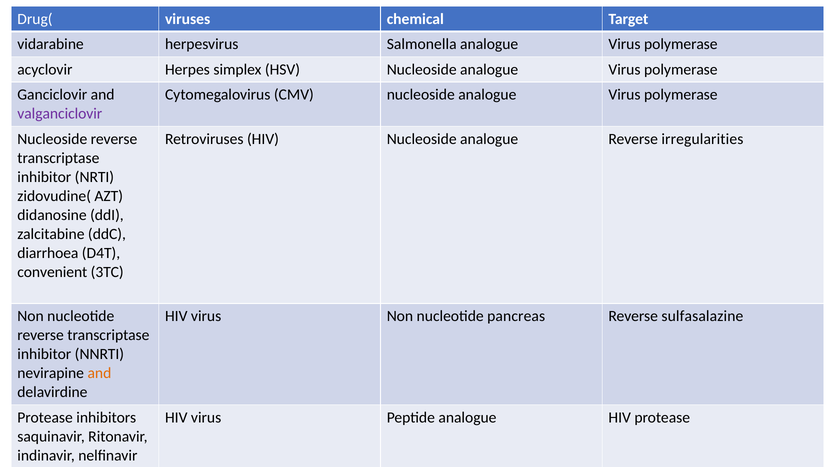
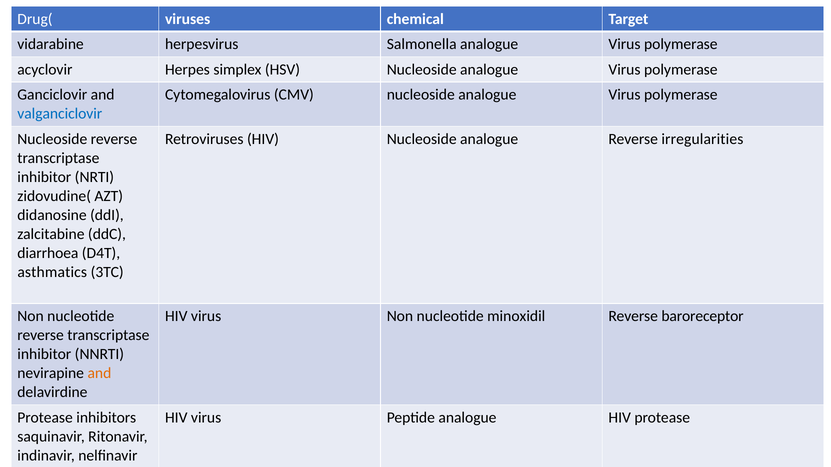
valganciclovir colour: purple -> blue
convenient: convenient -> asthmatics
pancreas: pancreas -> minoxidil
sulfasalazine: sulfasalazine -> baroreceptor
